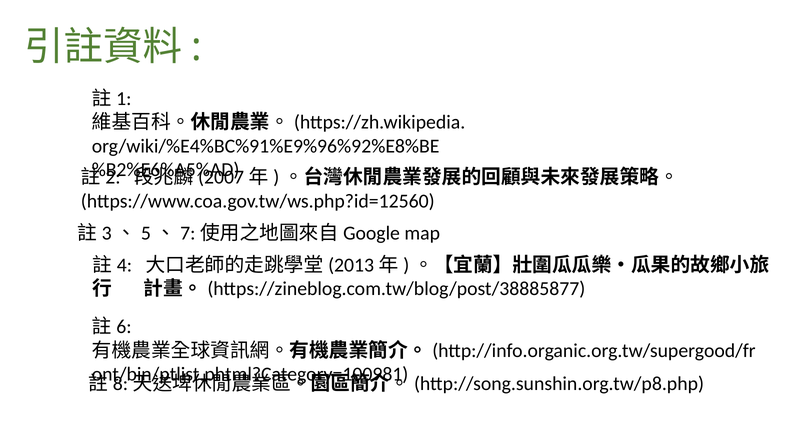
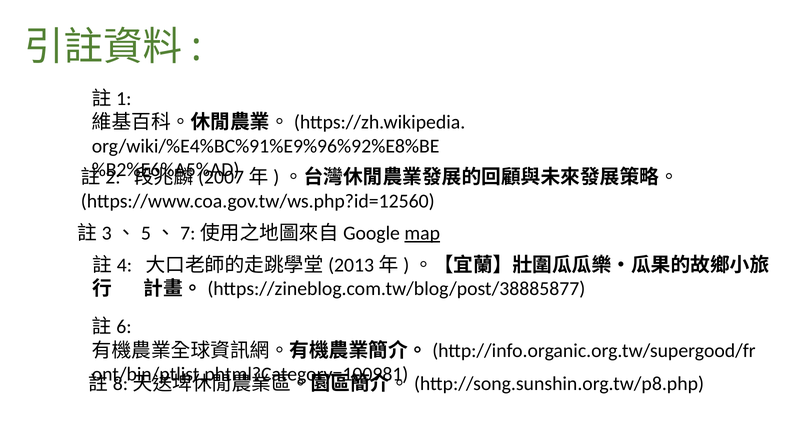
map underline: none -> present
